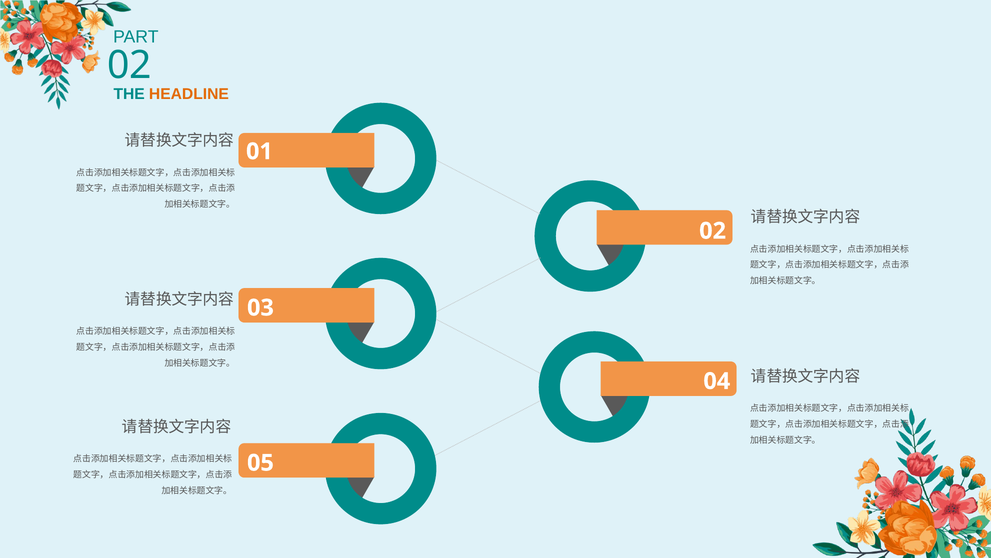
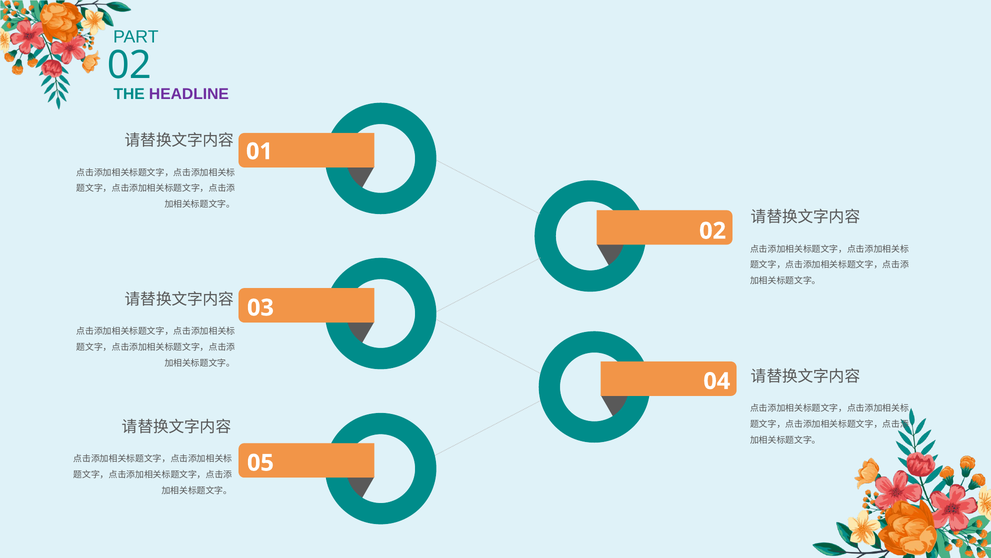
HEADLINE colour: orange -> purple
